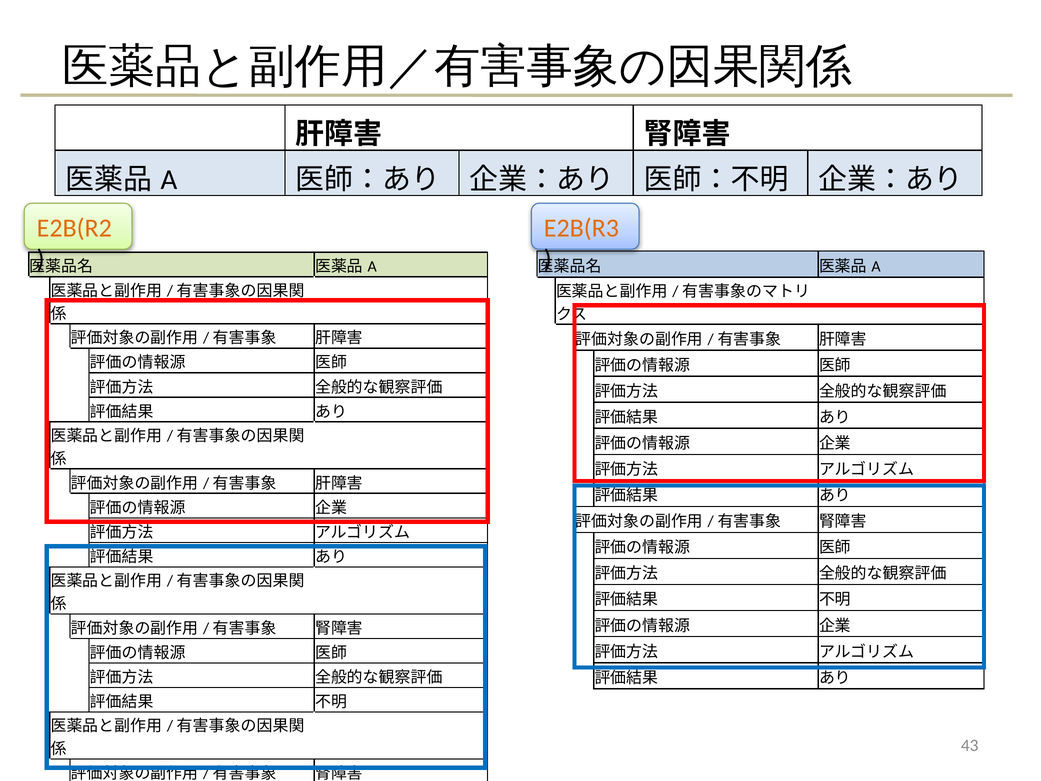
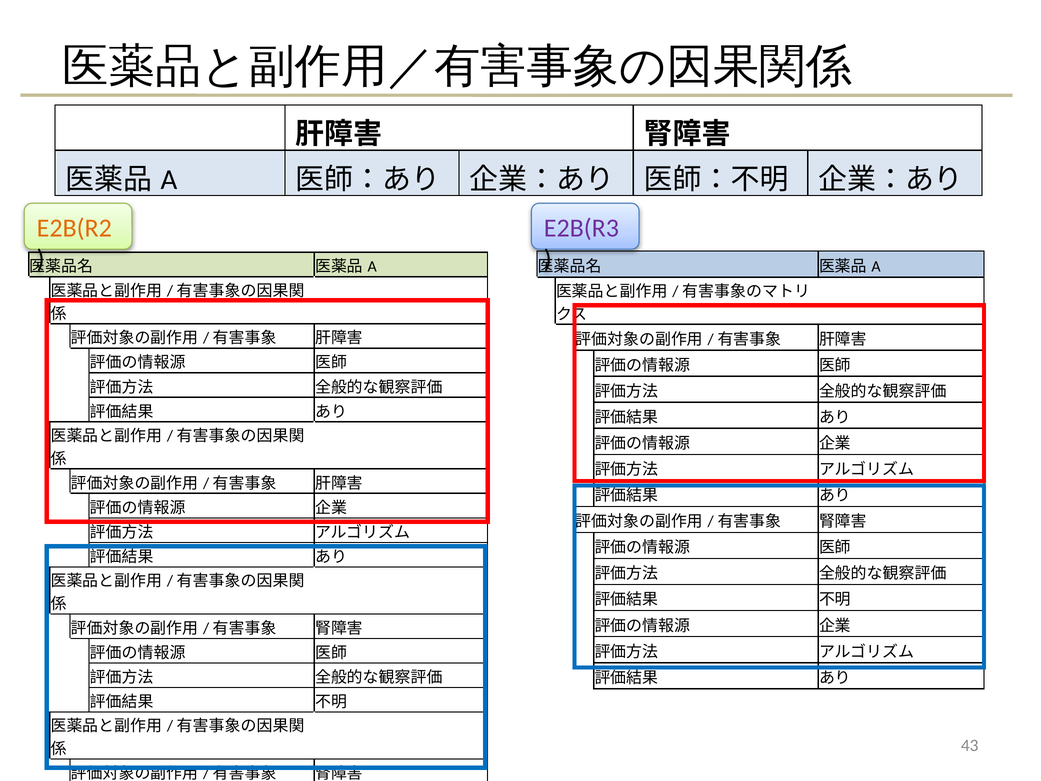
E2B(R3 colour: orange -> purple
